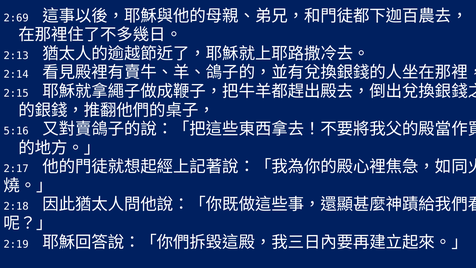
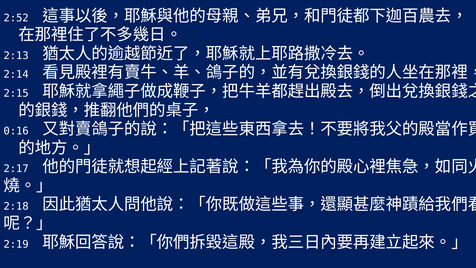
2:69: 2:69 -> 2:52
5:16: 5:16 -> 0:16
